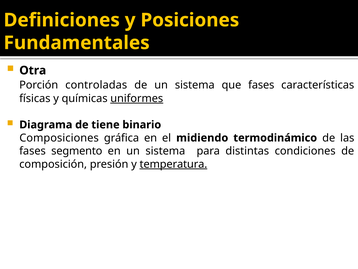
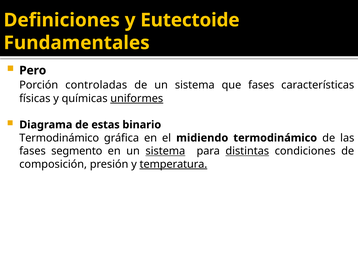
Posiciones: Posiciones -> Eutectoide
Otra: Otra -> Pero
tiene: tiene -> estas
Composiciones at (59, 138): Composiciones -> Termodinámico
sistema at (165, 151) underline: none -> present
distintas underline: none -> present
